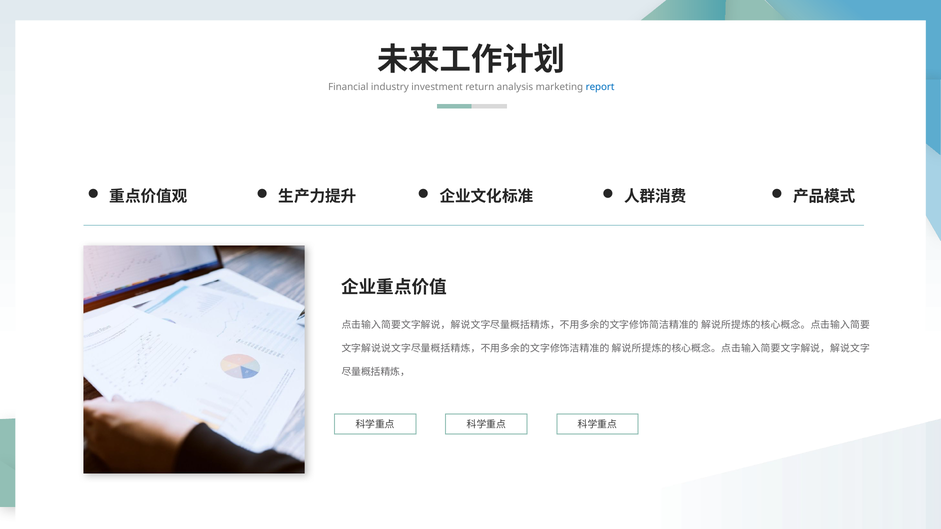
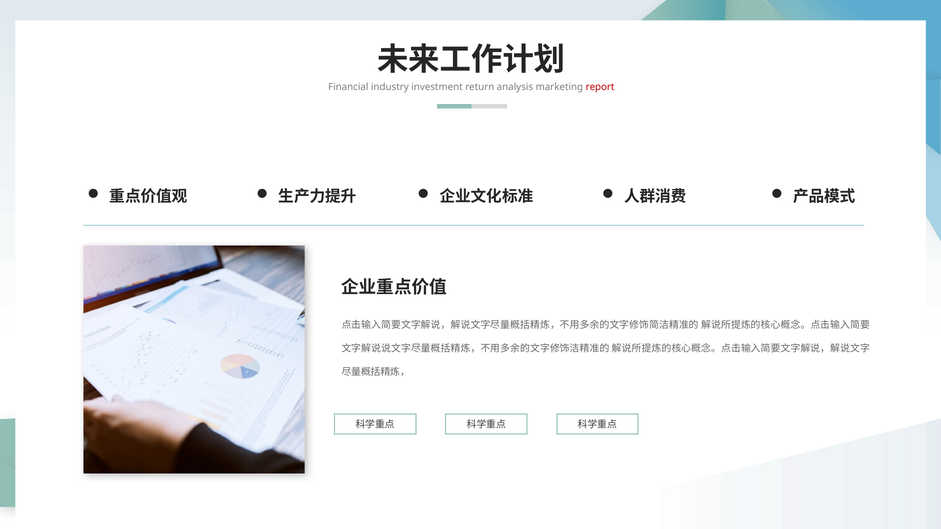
report colour: blue -> red
